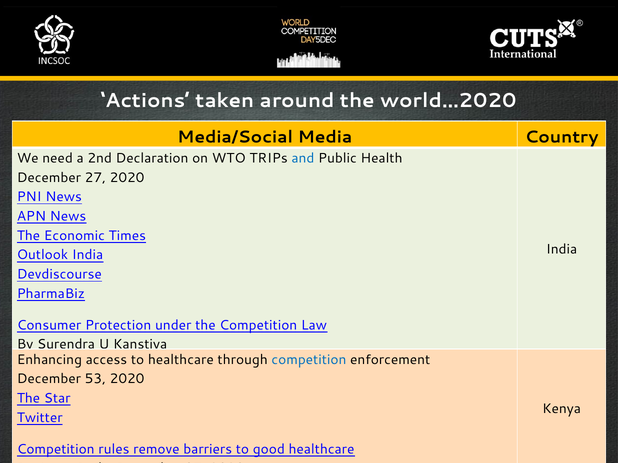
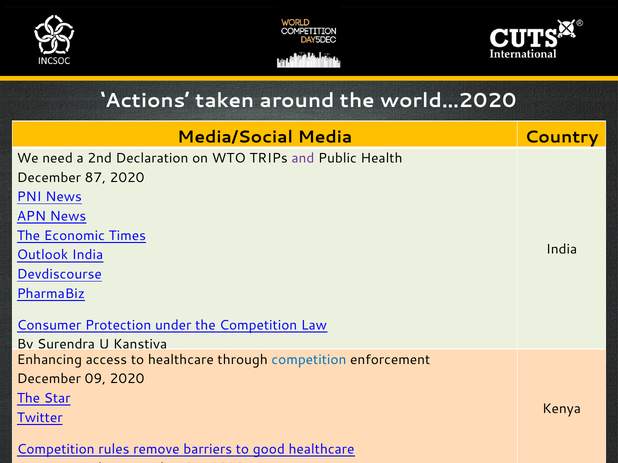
and colour: blue -> purple
27: 27 -> 87
53: 53 -> 09
